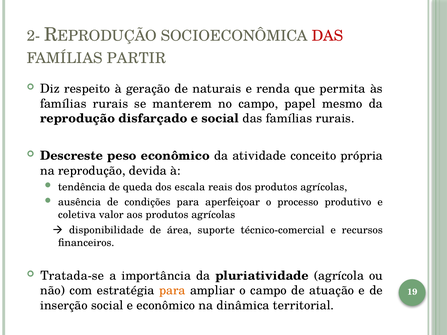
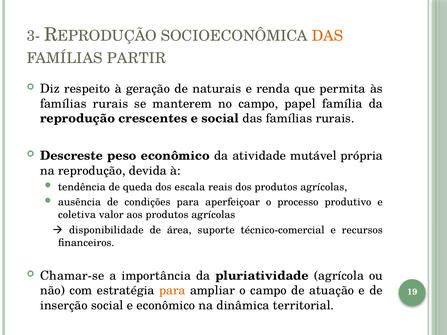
2-: 2- -> 3-
DAS at (328, 36) colour: red -> orange
mesmo: mesmo -> família
disfarçado: disfarçado -> crescentes
conceito: conceito -> mutável
Tratada-se: Tratada-se -> Chamar-se
